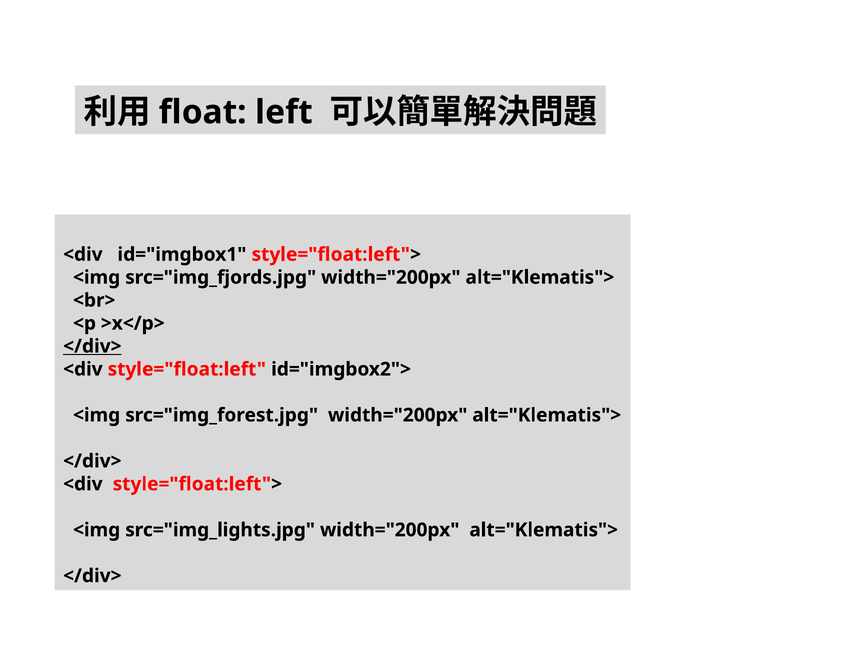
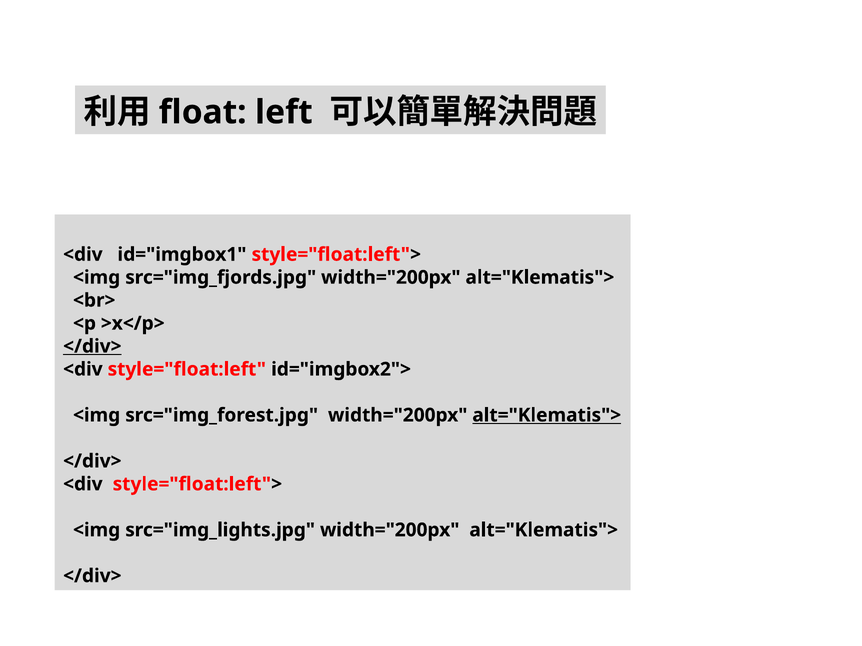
alt="Klematis"> at (547, 415) underline: none -> present
